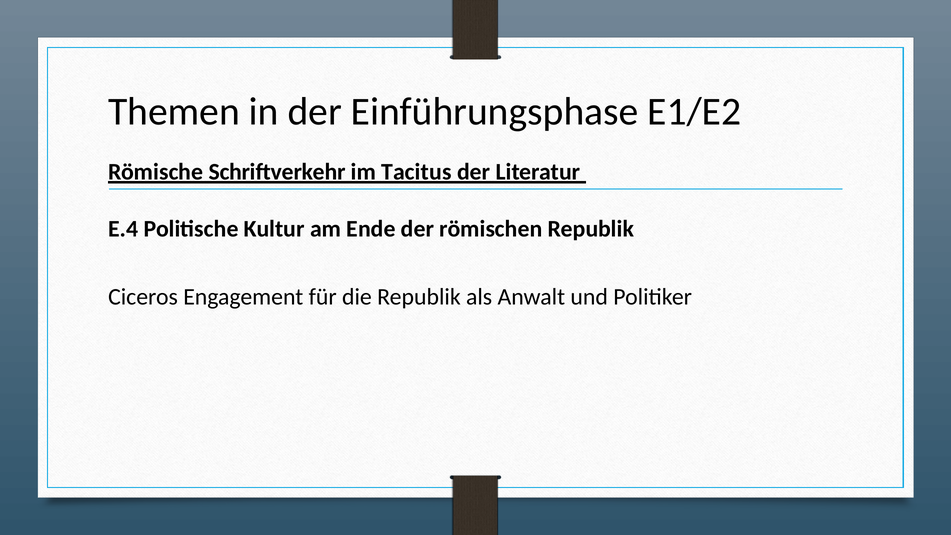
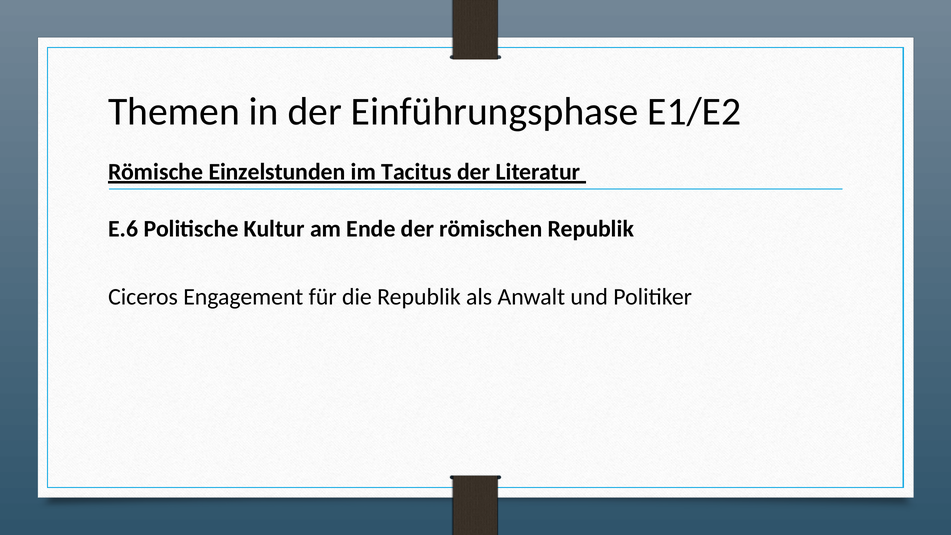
Schriftverkehr: Schriftverkehr -> Einzelstunden
E.4: E.4 -> E.6
